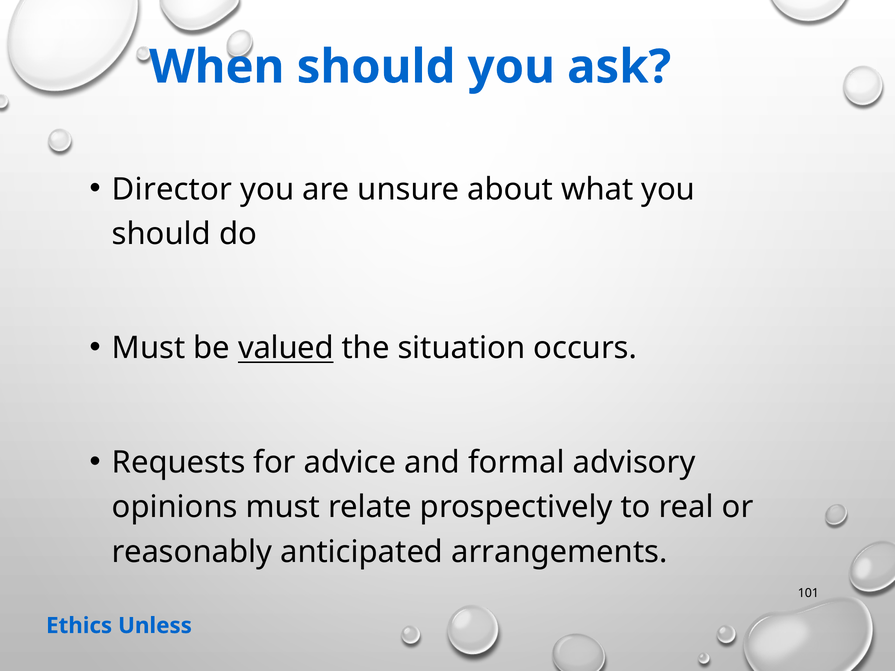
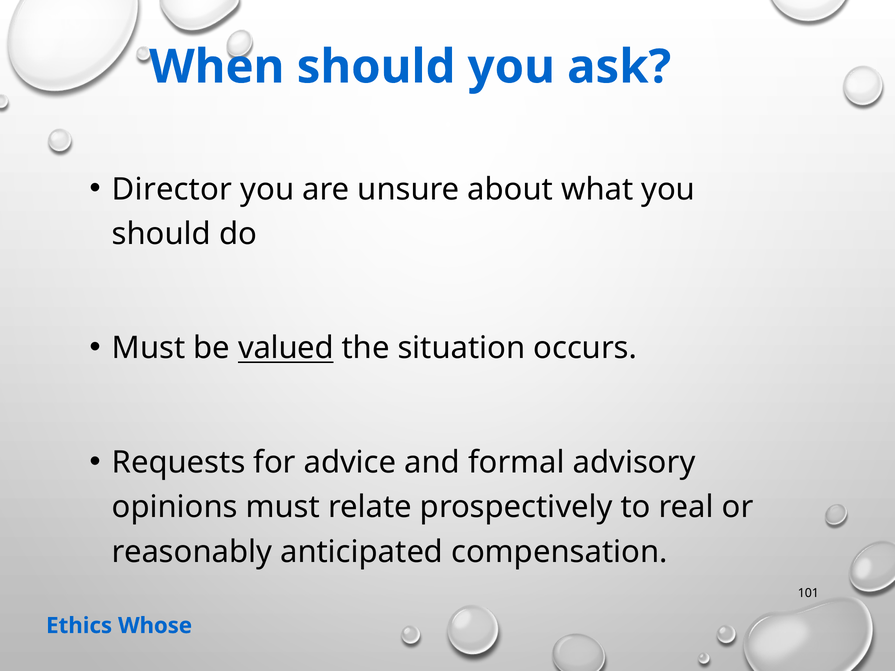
arrangements: arrangements -> compensation
Unless: Unless -> Whose
